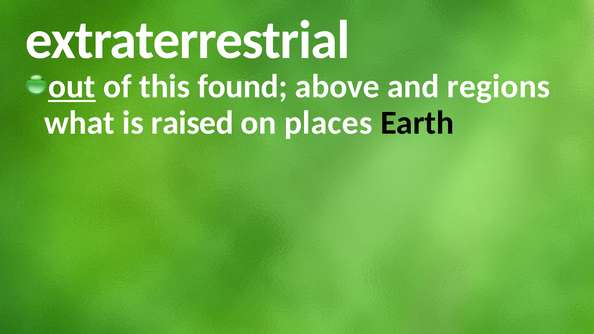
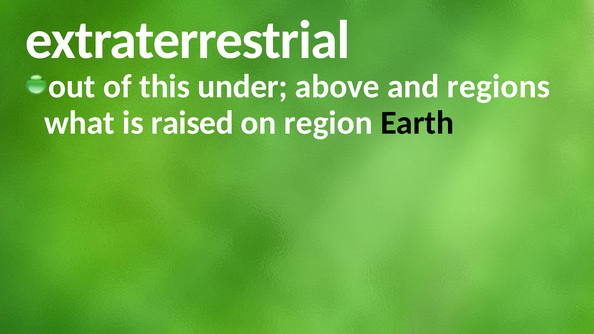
out underline: present -> none
found: found -> under
places: places -> region
